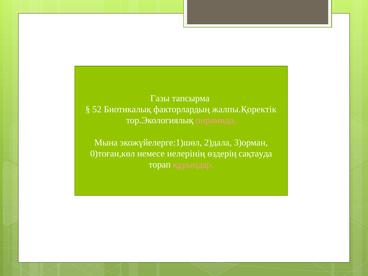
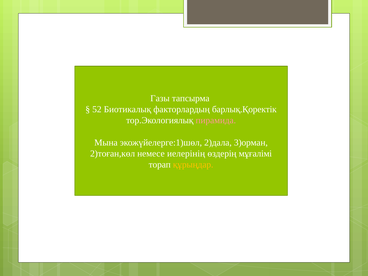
жалпы.Қоректік: жалпы.Қоректік -> барлық.Қоректік
0)тоған,көл: 0)тоған,көл -> 2)тоған,көл
сақтауда: сақтауда -> мұғалімі
құрыңдар colour: pink -> yellow
